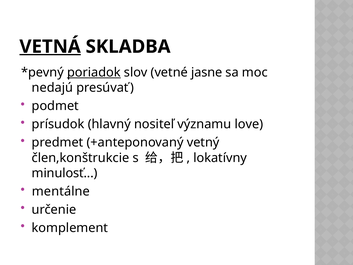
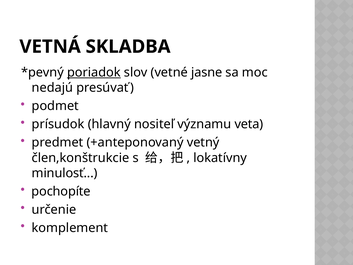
VETNÁ underline: present -> none
love: love -> veta
mentálne: mentálne -> pochopíte
